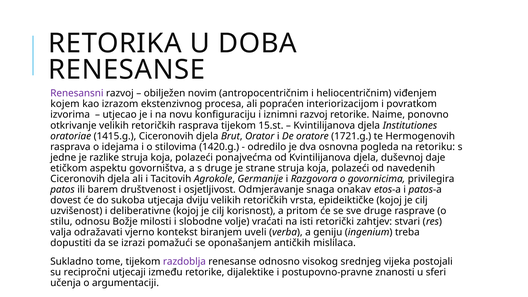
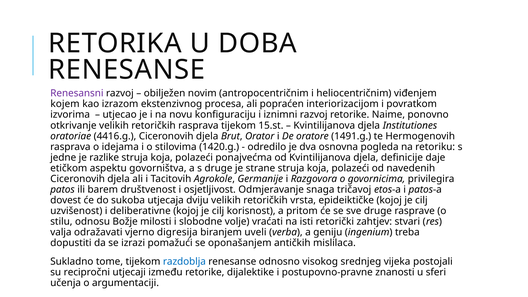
1415.g: 1415.g -> 4416.g
1721.g: 1721.g -> 1491.g
duševnoj: duševnoj -> definicije
onakav: onakav -> tričavoj
kontekst: kontekst -> digresija
razdoblja colour: purple -> blue
